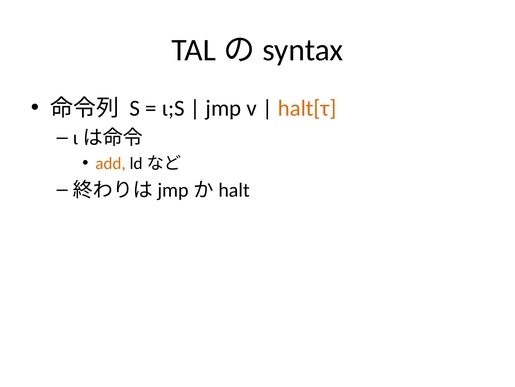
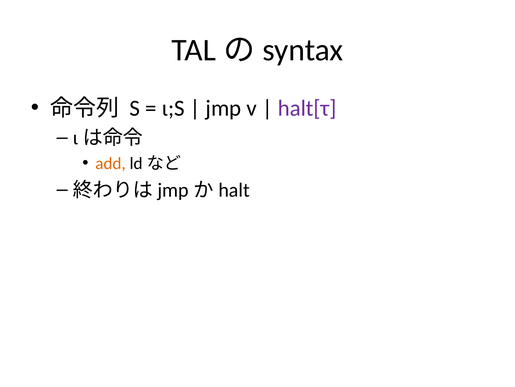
halt[τ colour: orange -> purple
